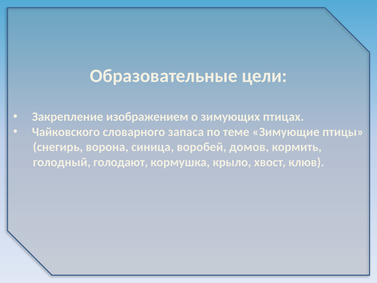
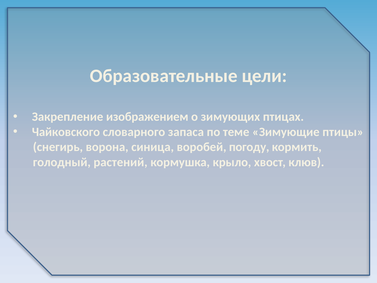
домов: домов -> погоду
голодают: голодают -> растений
